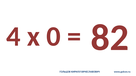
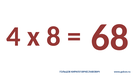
0: 0 -> 8
82: 82 -> 68
